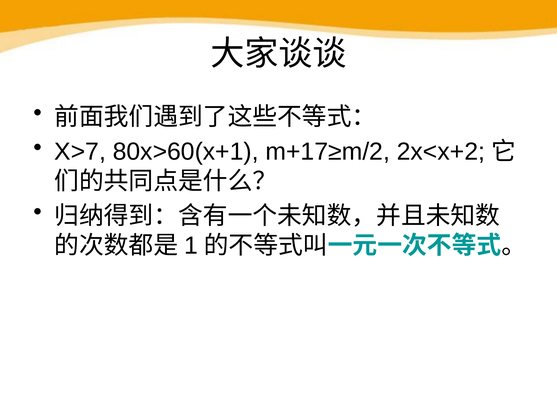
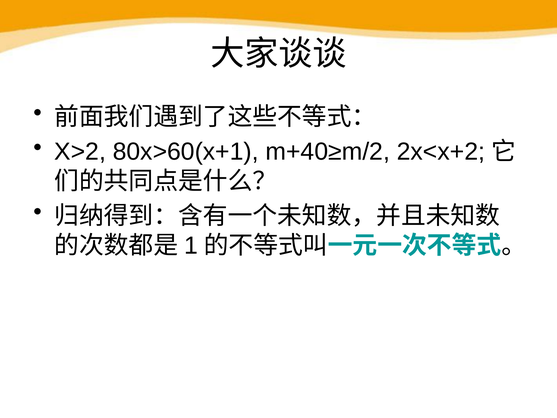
X>7: X>7 -> X>2
m+17≥m/2: m+17≥m/2 -> m+40≥m/2
